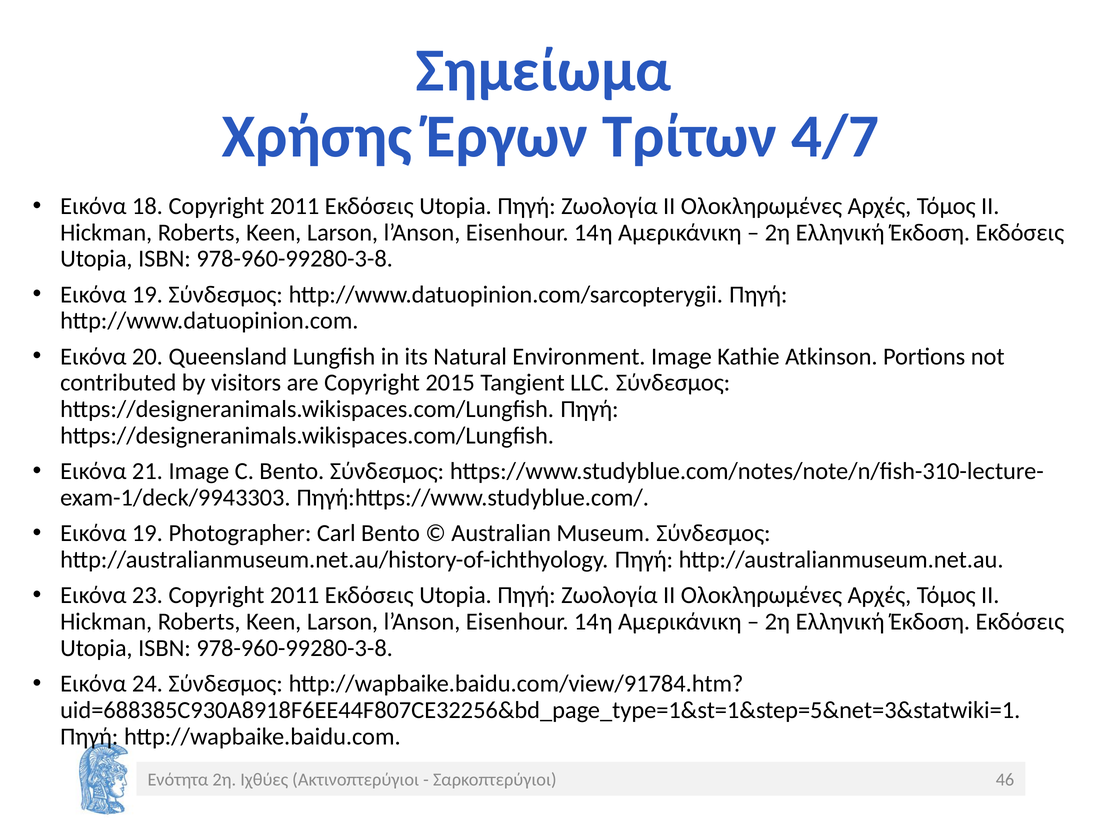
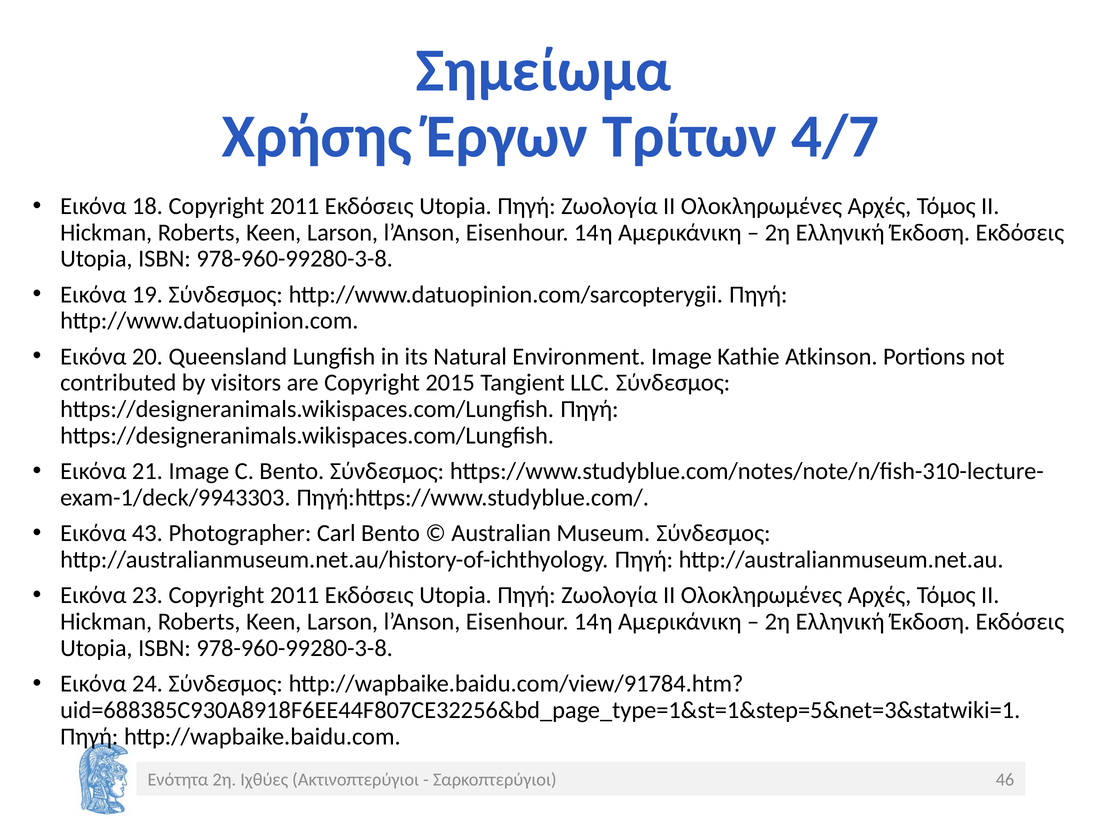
19 at (147, 533): 19 -> 43
